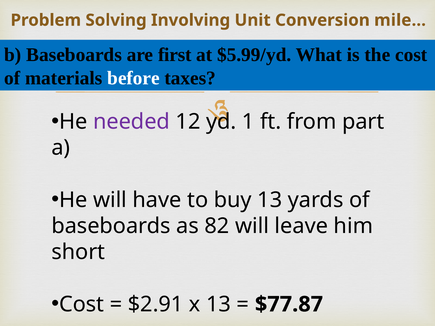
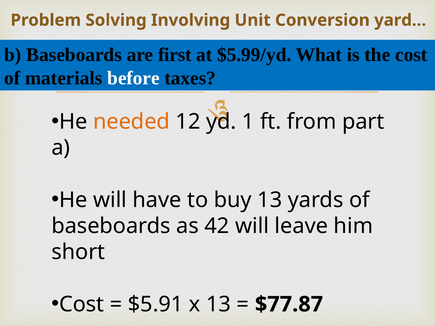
mile…: mile… -> yard…
needed colour: purple -> orange
82: 82 -> 42
$2.91: $2.91 -> $5.91
